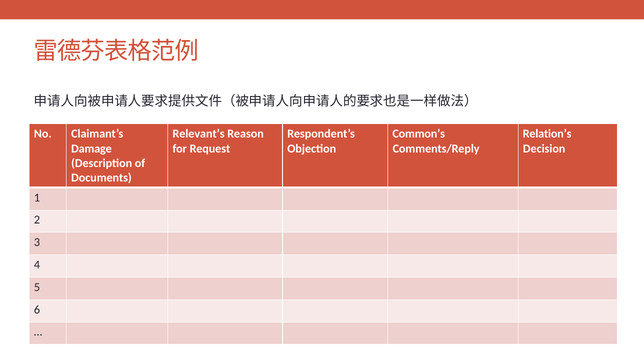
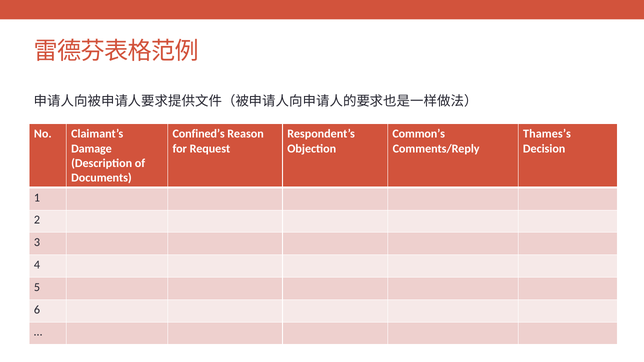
Relevant’s: Relevant’s -> Confined’s
Relation’s: Relation’s -> Thames’s
